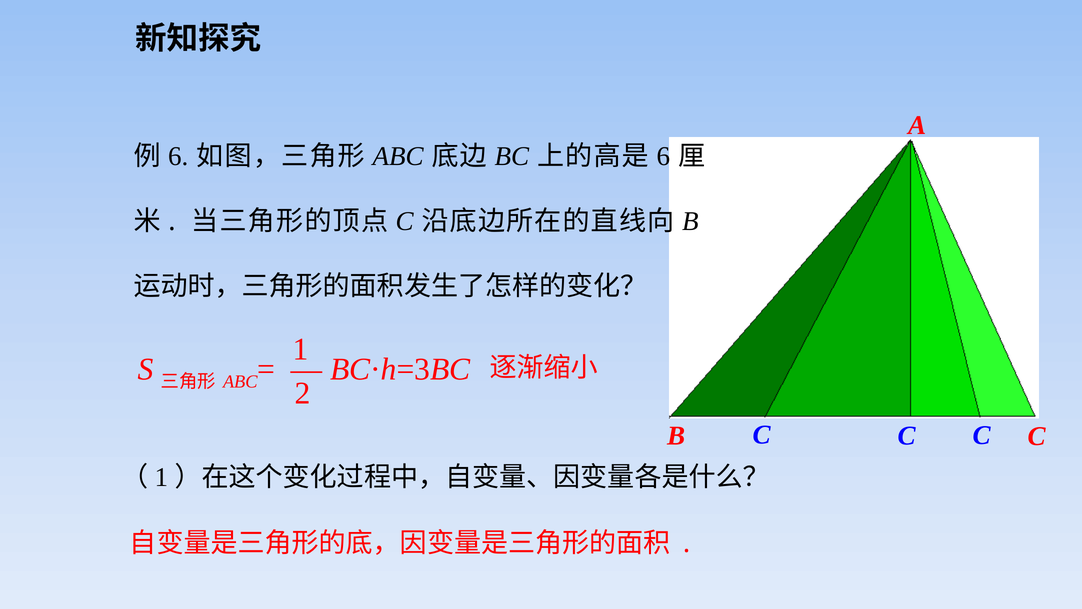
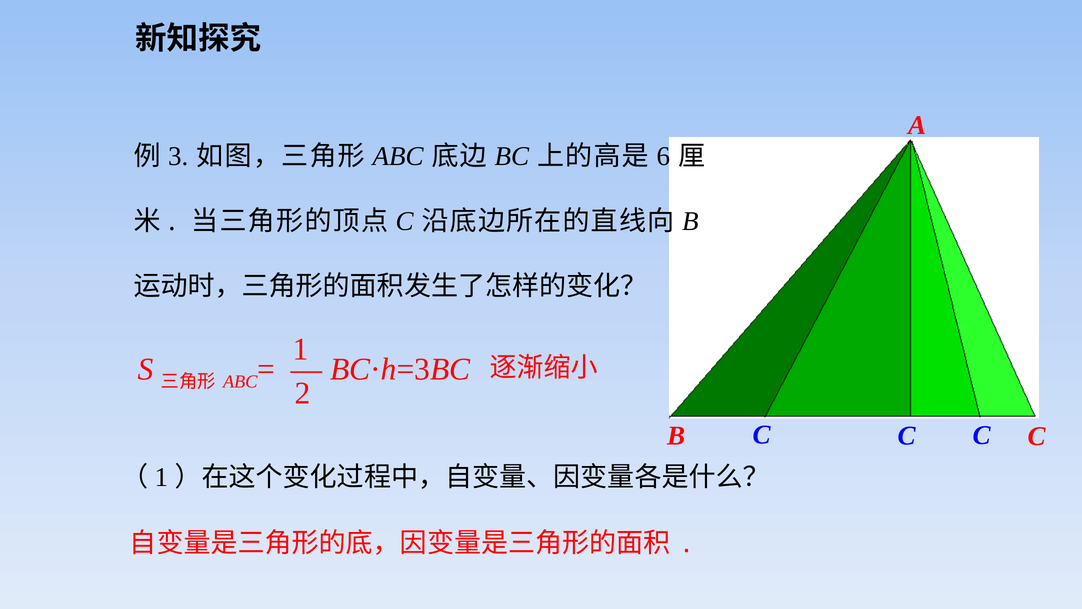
6 at (178, 156): 6 -> 3
